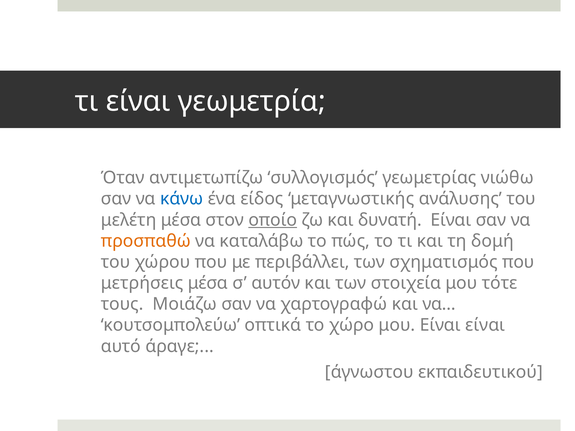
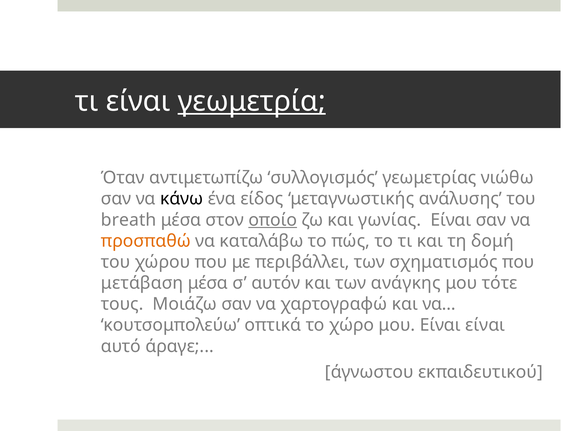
γεωμετρία underline: none -> present
κάνω colour: blue -> black
μελέτη: μελέτη -> breath
δυνατή: δυνατή -> γωνίας
μετρήσεις: μετρήσεις -> μετάβαση
στοιχεία: στοιχεία -> ανάγκης
